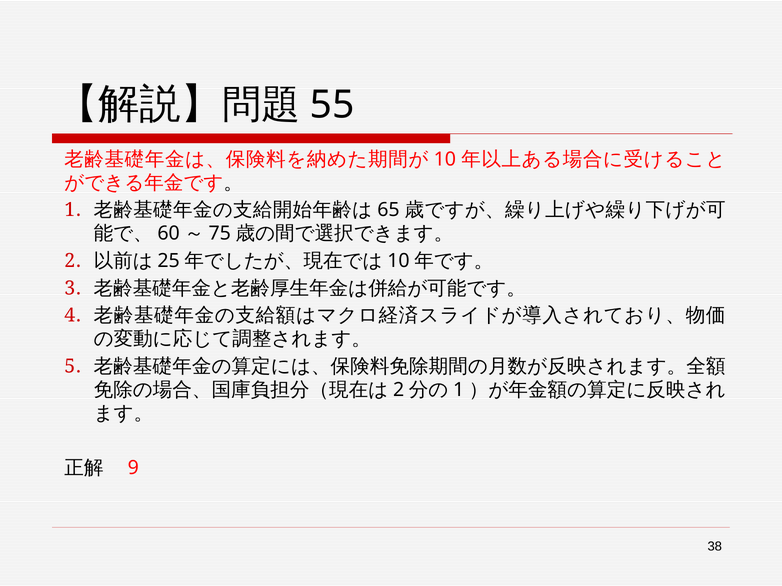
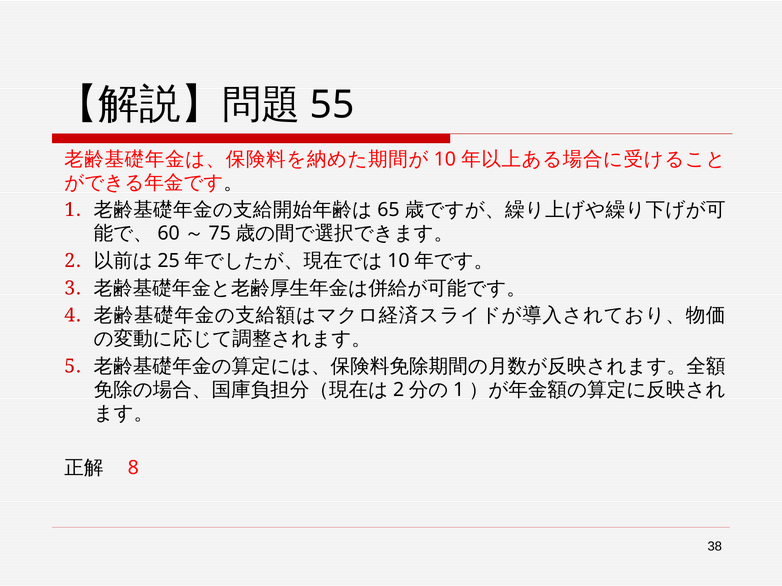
9: 9 -> 8
